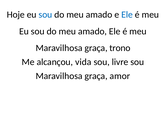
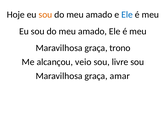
sou at (45, 15) colour: blue -> orange
vida: vida -> veio
amor: amor -> amar
